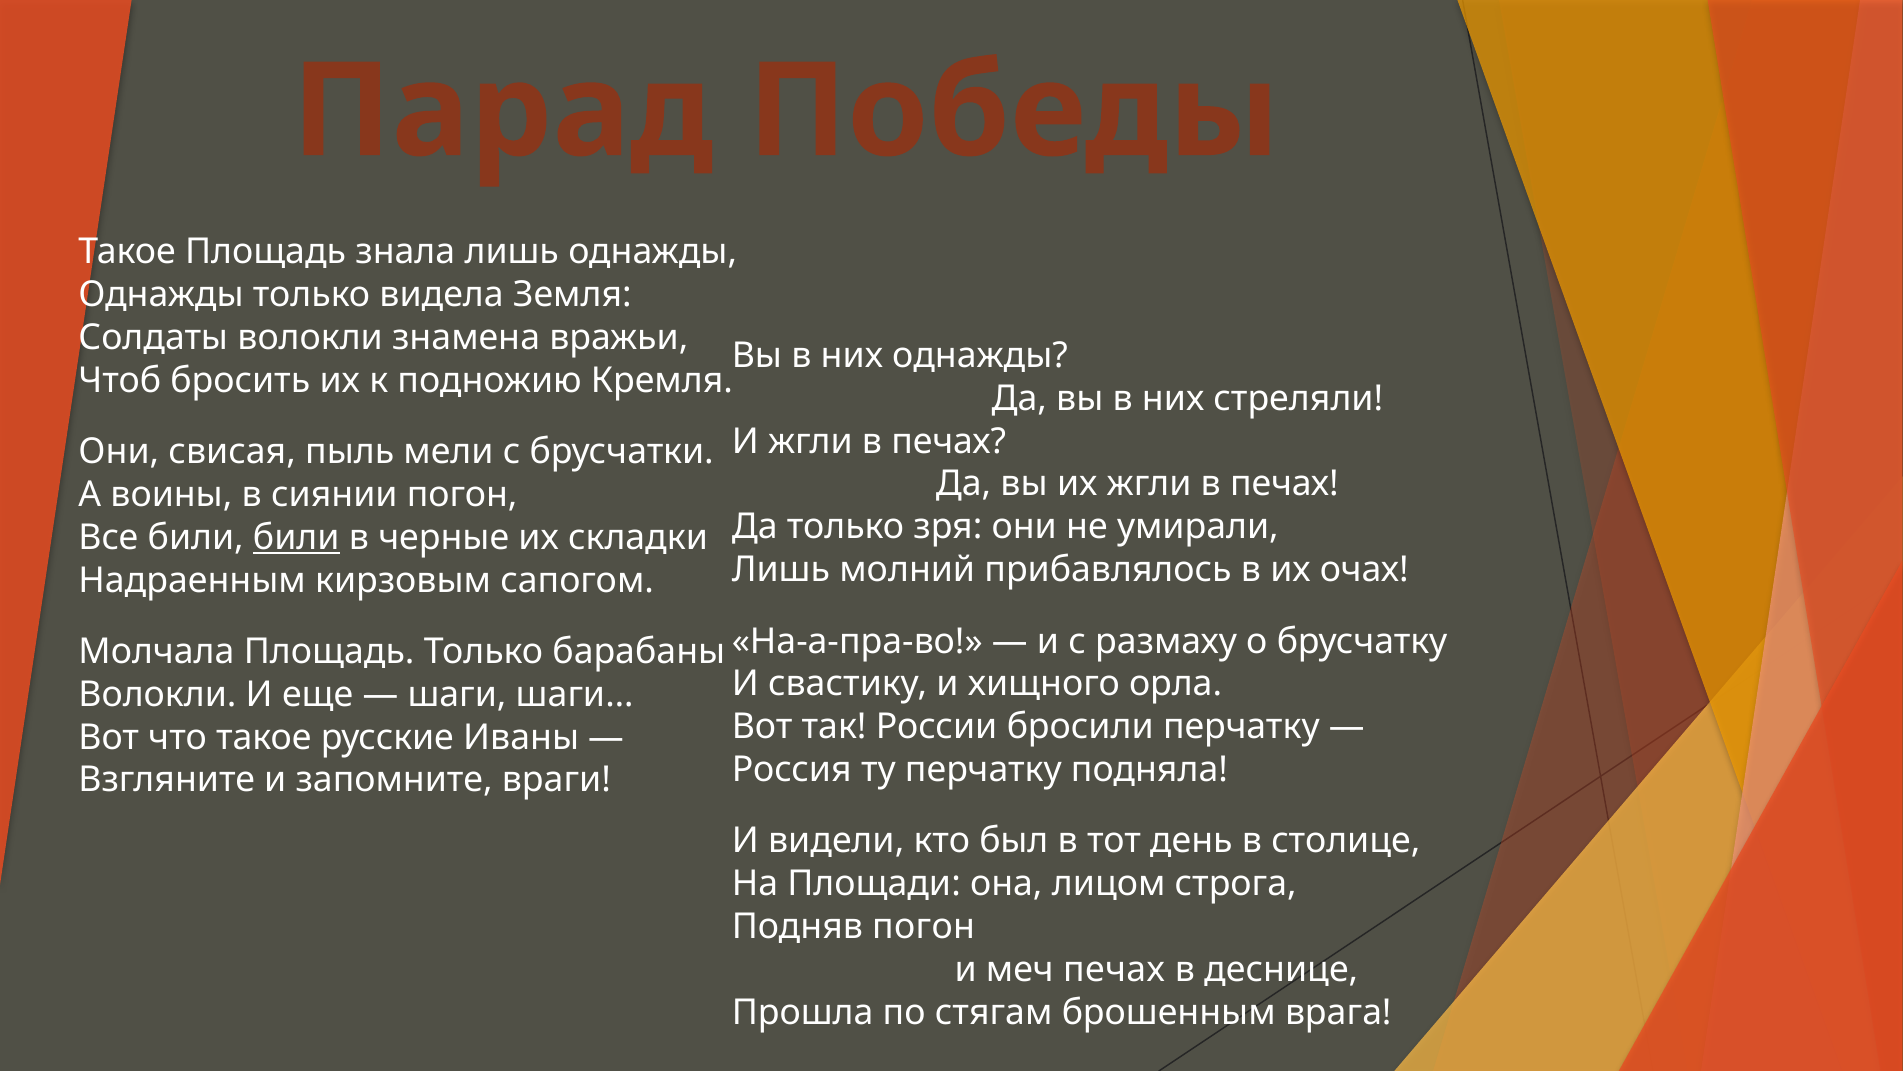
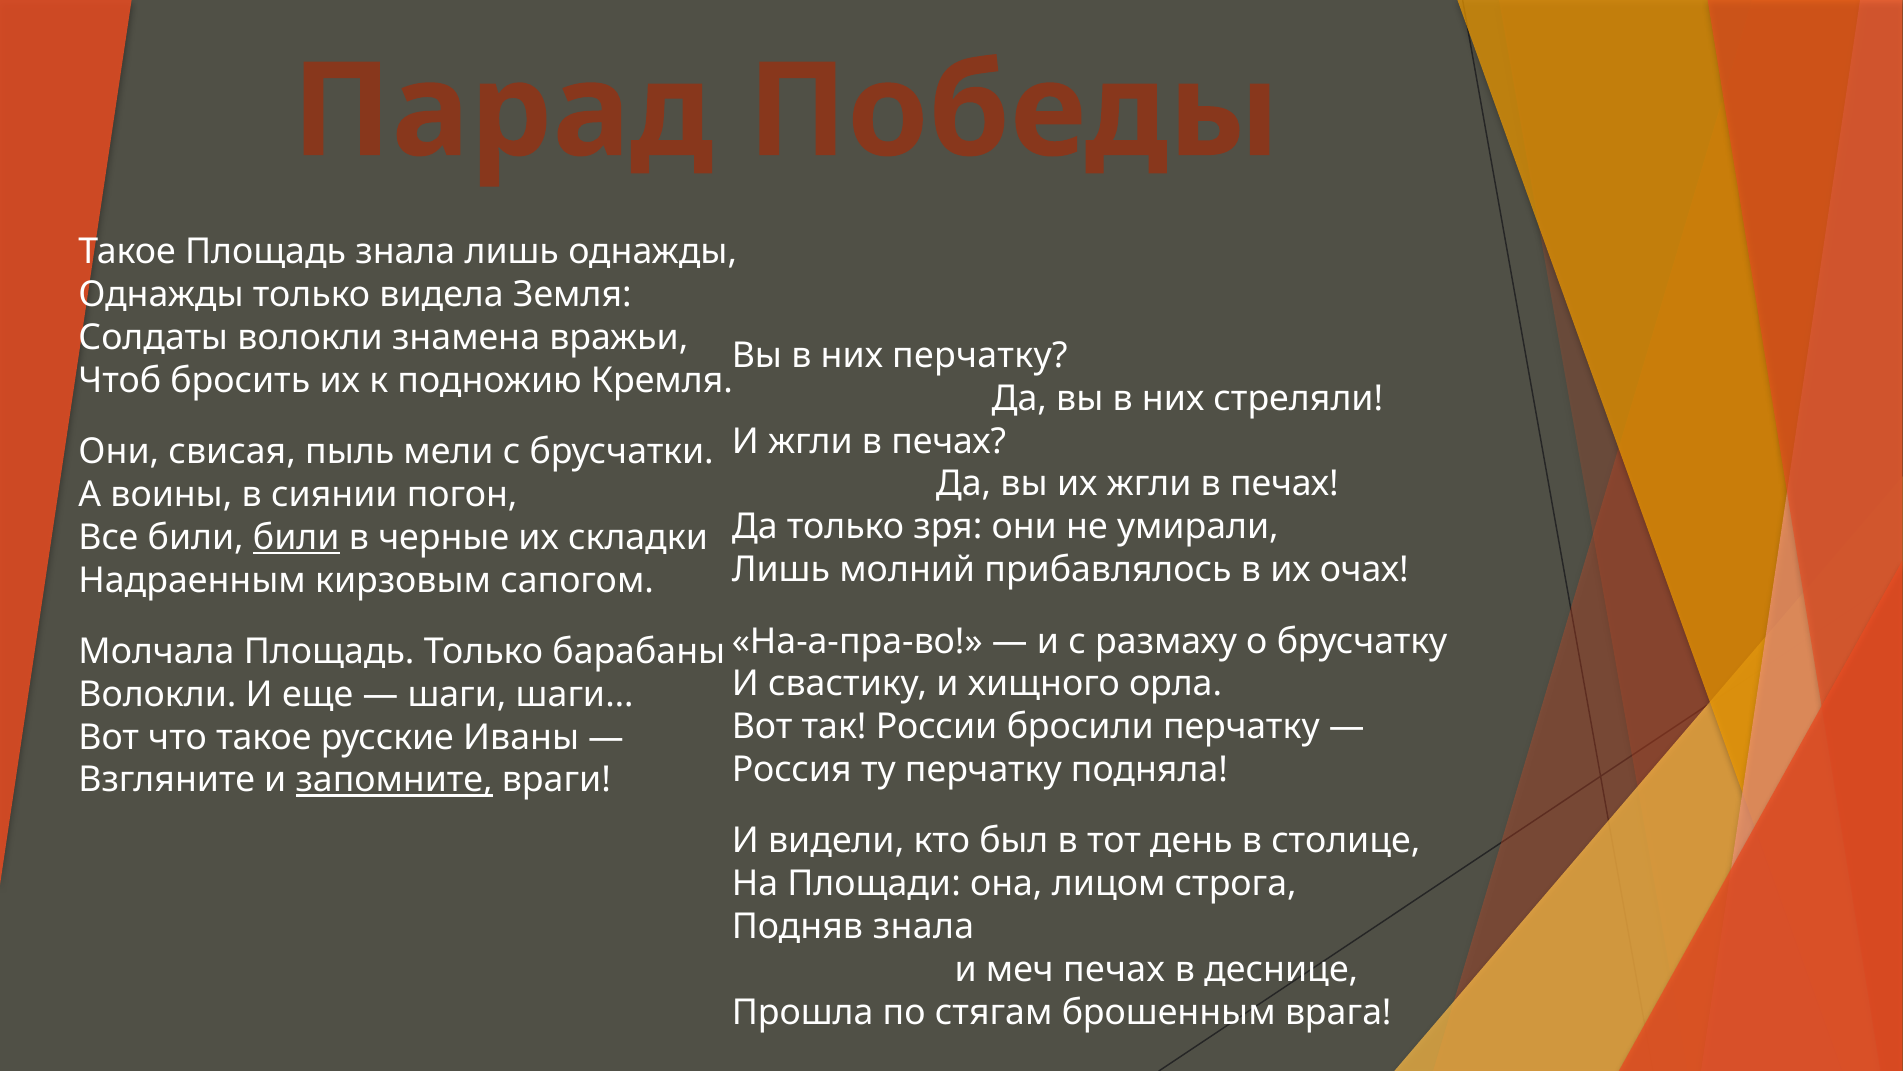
них однажды: однажды -> перчатку
запомните underline: none -> present
Подняв погон: погон -> знала
